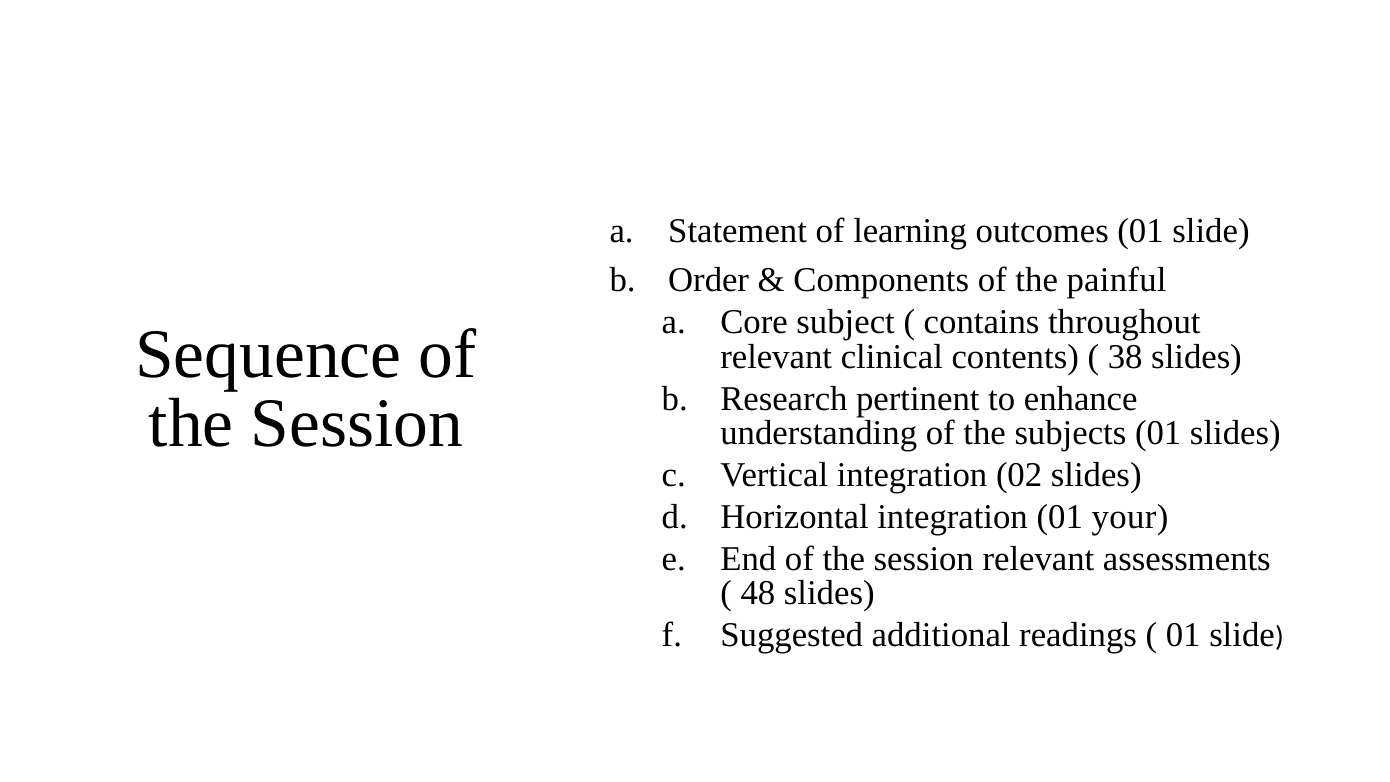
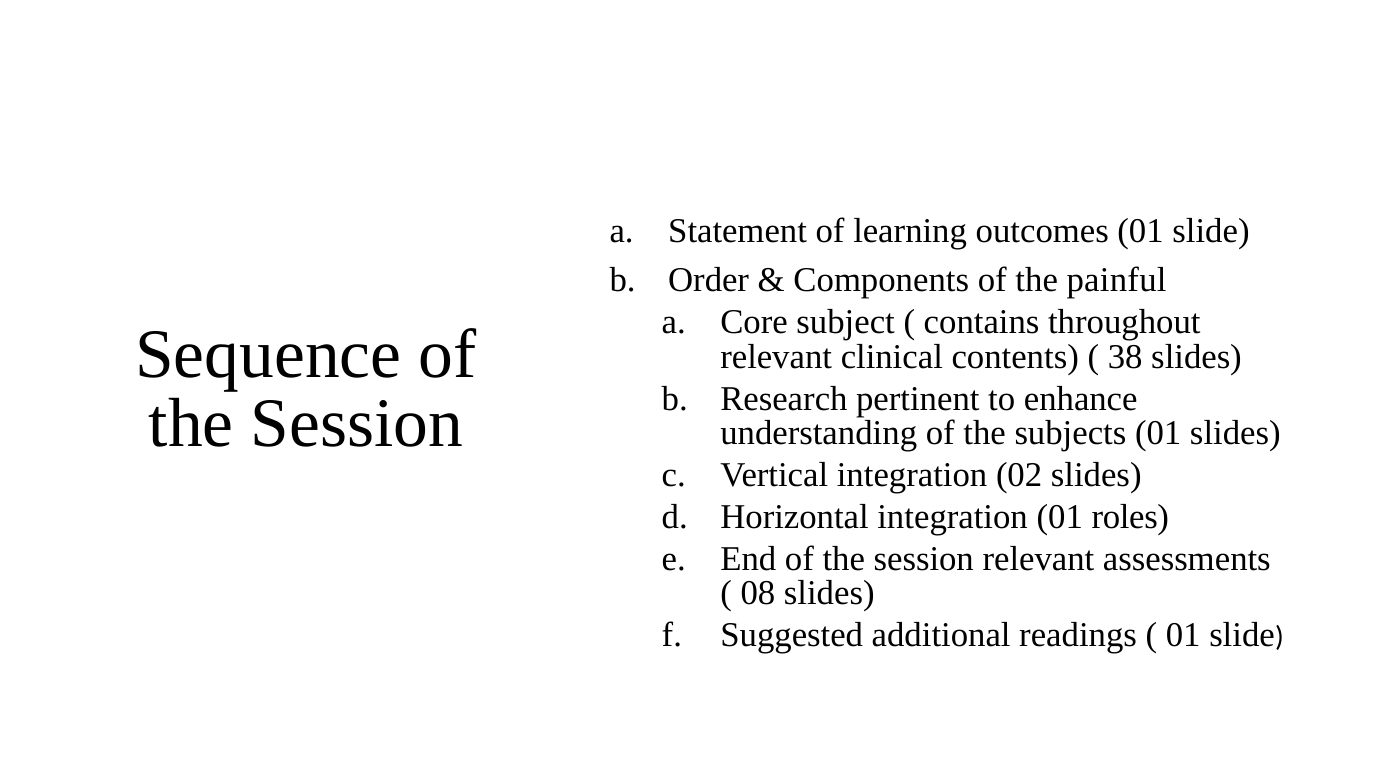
your: your -> roles
48: 48 -> 08
